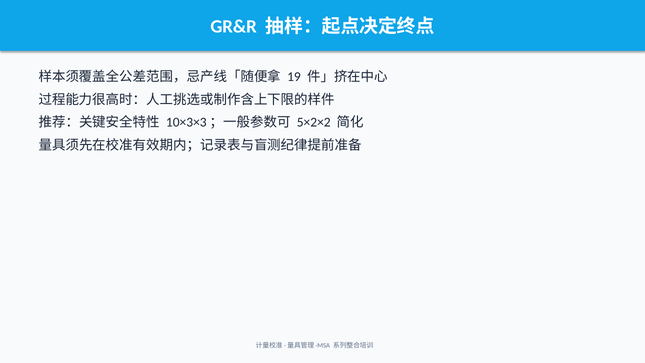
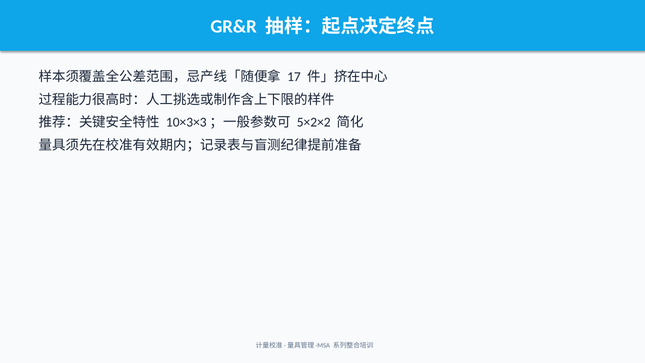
19: 19 -> 17
